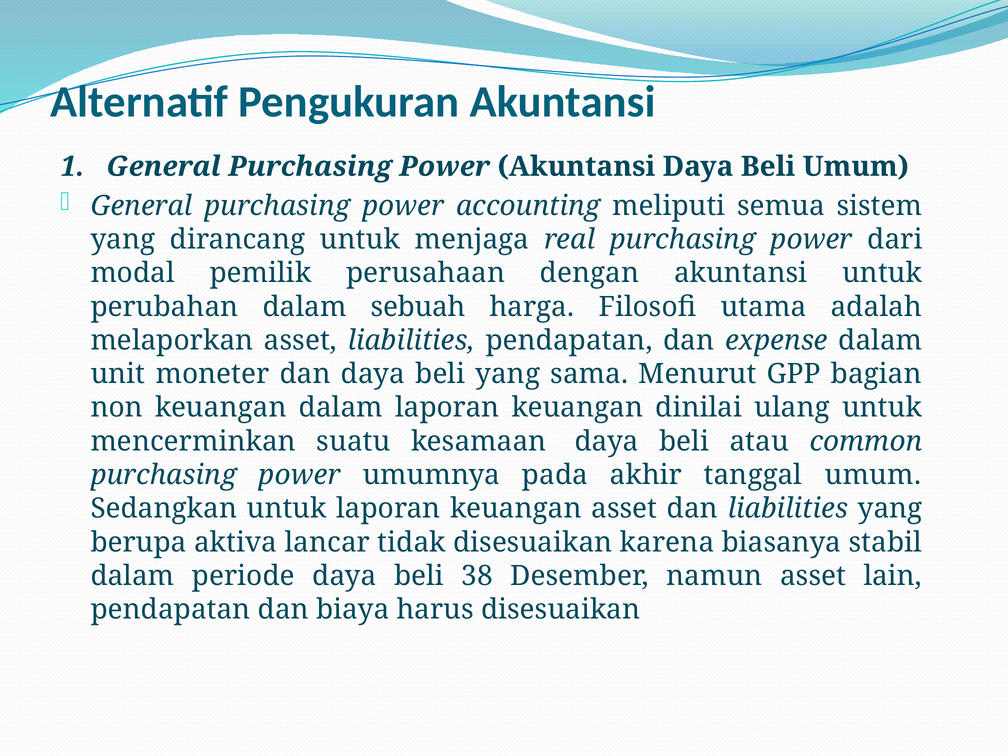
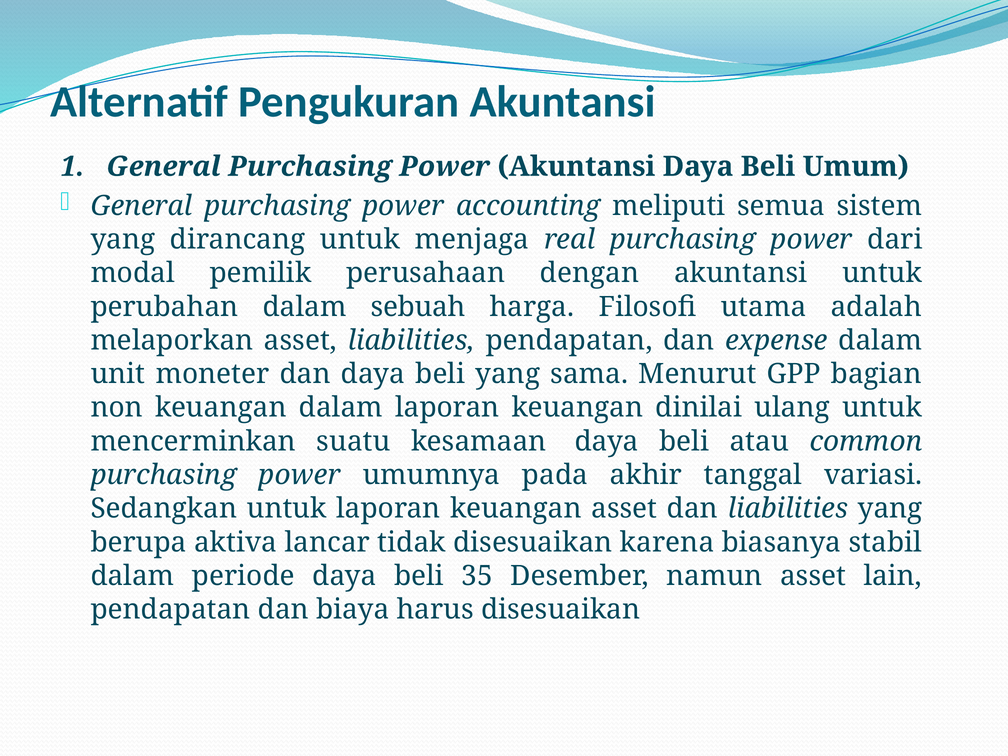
tanggal umum: umum -> variasi
38: 38 -> 35
